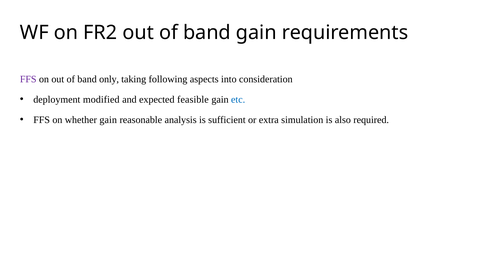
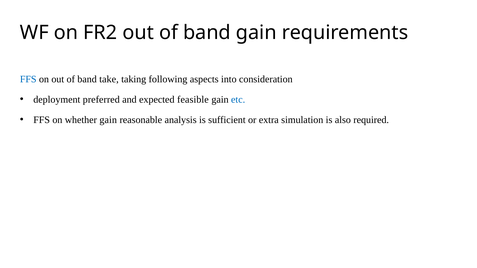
FFS at (28, 79) colour: purple -> blue
only: only -> take
modified: modified -> preferred
